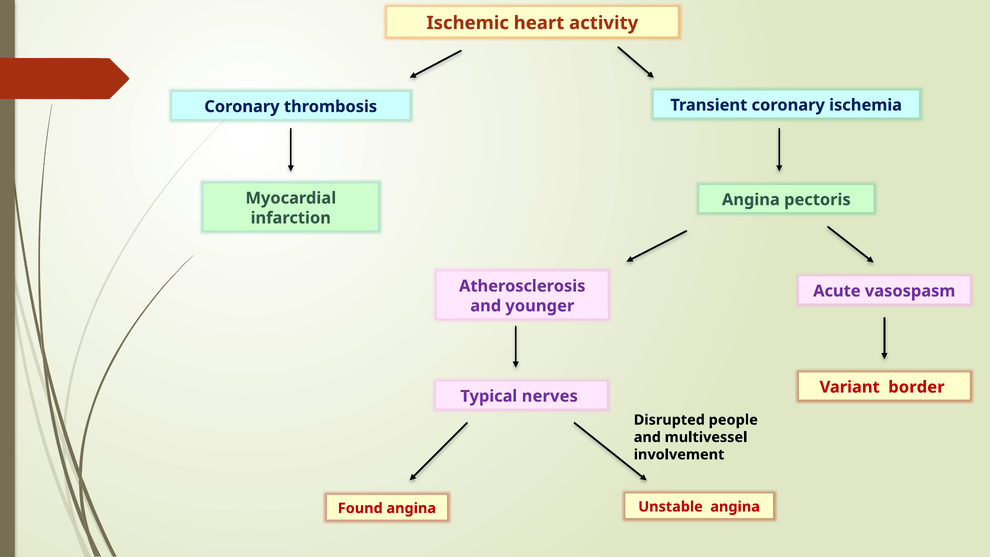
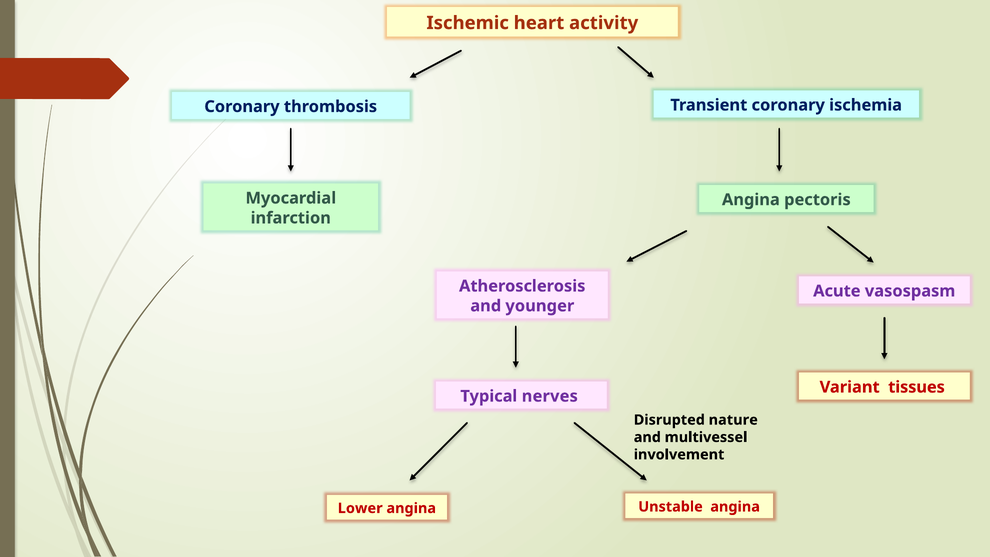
border: border -> tissues
people: people -> nature
Found: Found -> Lower
